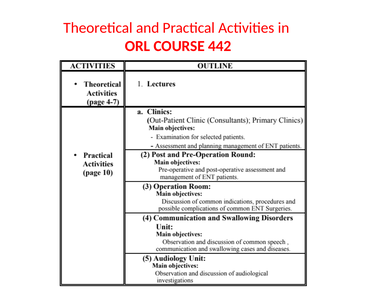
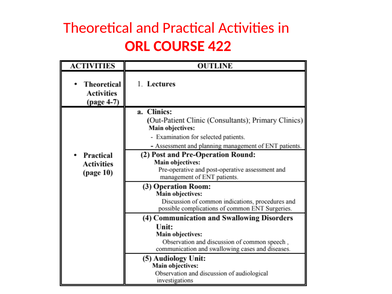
442: 442 -> 422
